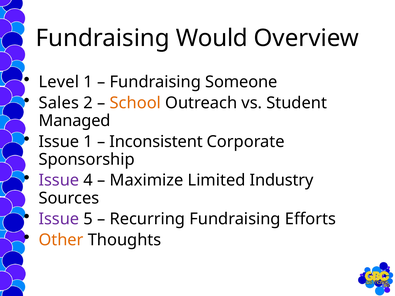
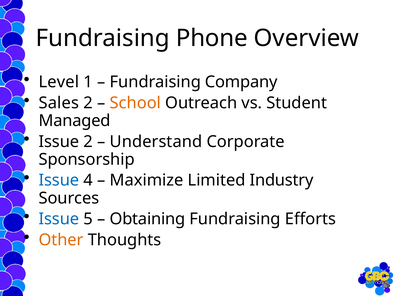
Would: Would -> Phone
Someone: Someone -> Company
Issue 1: 1 -> 2
Inconsistent: Inconsistent -> Understand
Issue at (59, 180) colour: purple -> blue
Issue at (59, 219) colour: purple -> blue
Recurring: Recurring -> Obtaining
